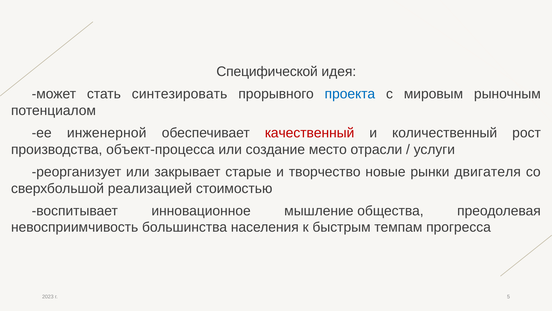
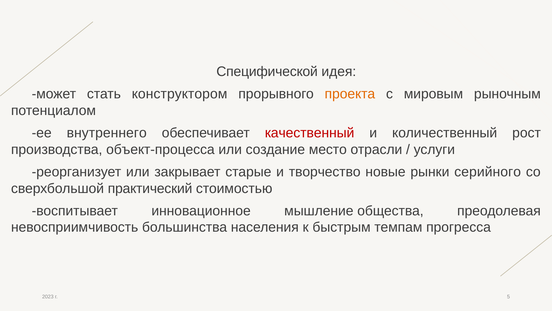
синтезировать: синтезировать -> конструктором
проекта colour: blue -> orange
инженерной: инженерной -> внутреннего
двигателя: двигателя -> серийного
реализацией: реализацией -> практический
